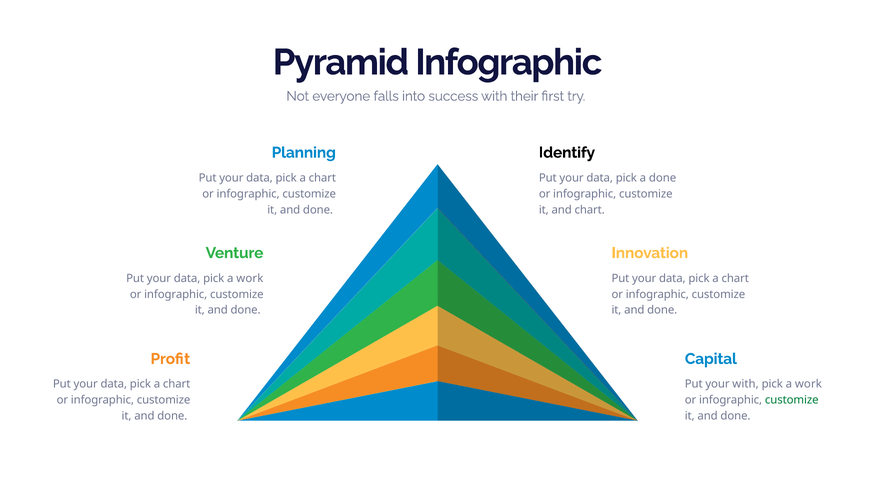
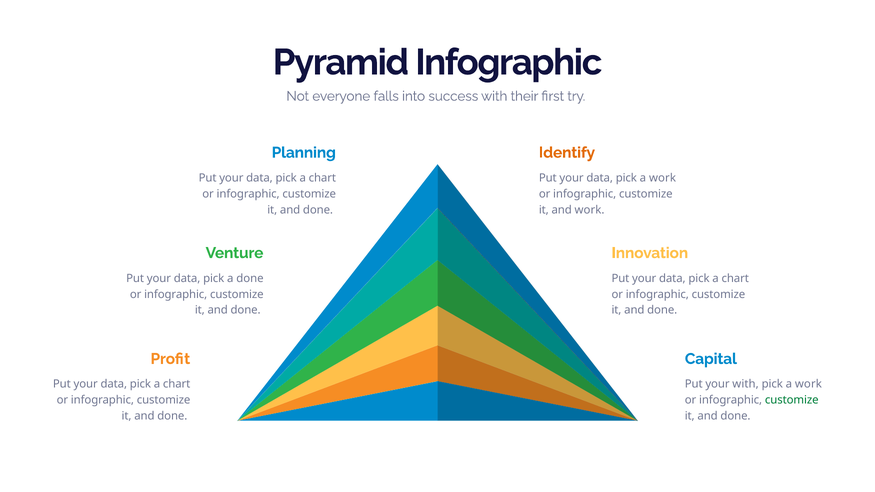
Identify colour: black -> orange
data pick a done: done -> work
and chart: chart -> work
data pick a work: work -> done
